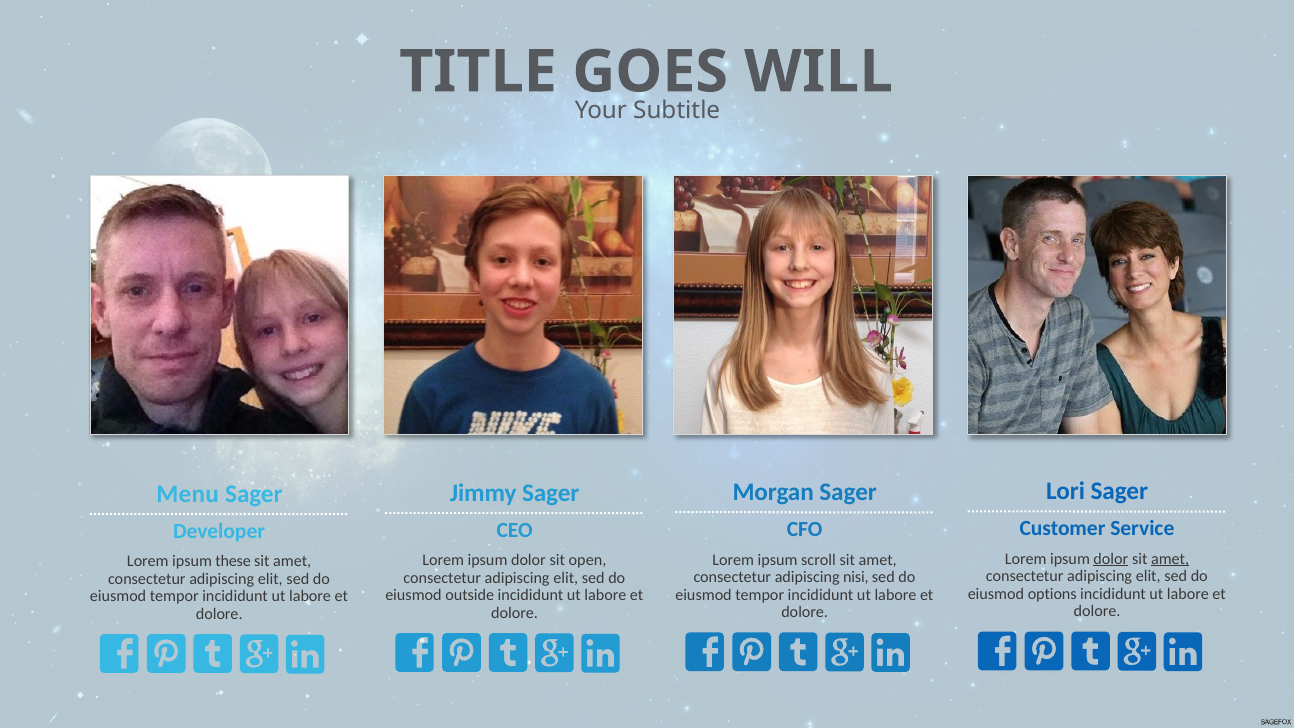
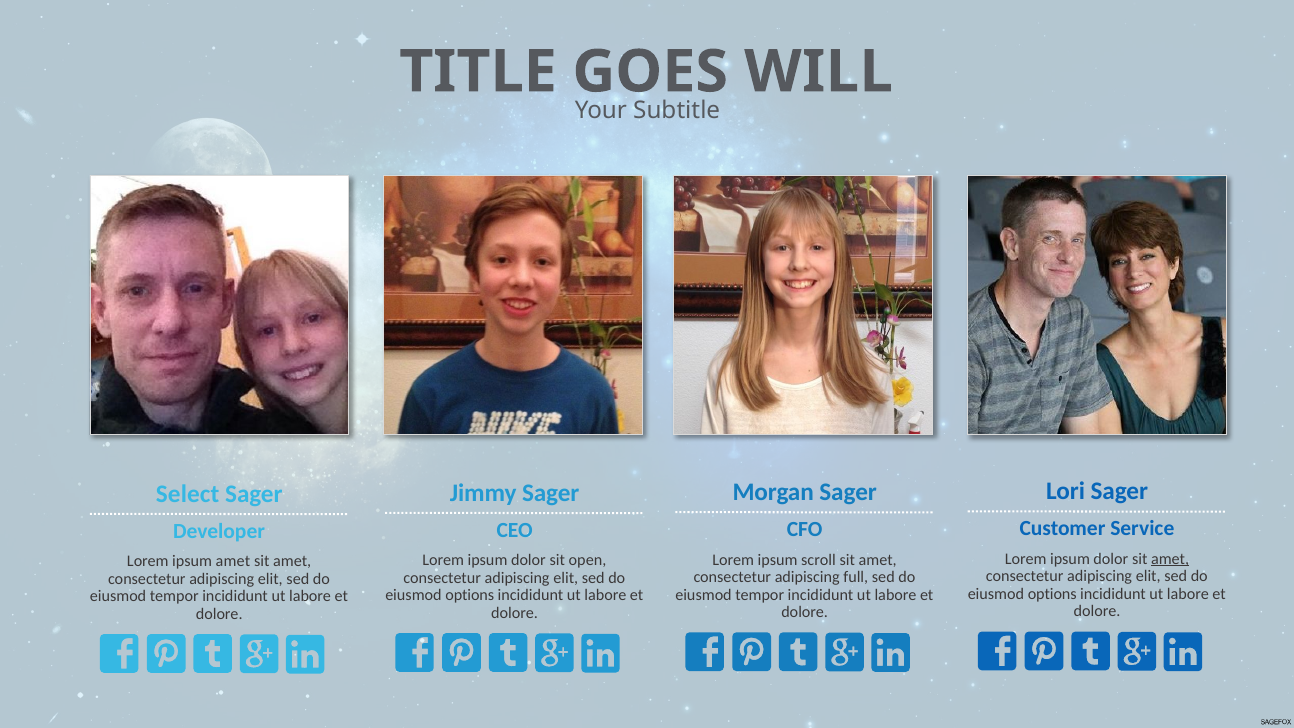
Menu: Menu -> Select
dolor at (1111, 559) underline: present -> none
ipsum these: these -> amet
nisi: nisi -> full
outside at (470, 595): outside -> options
